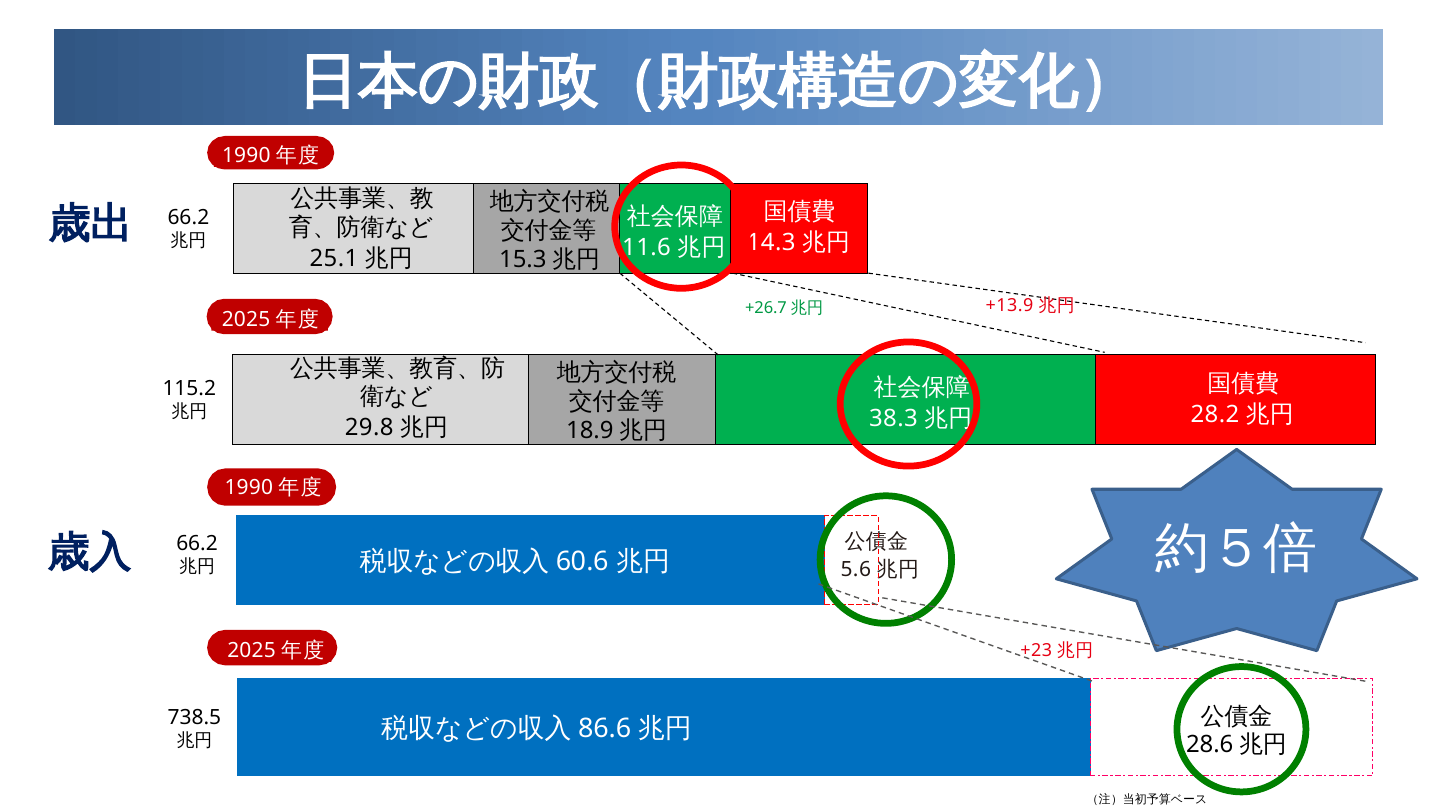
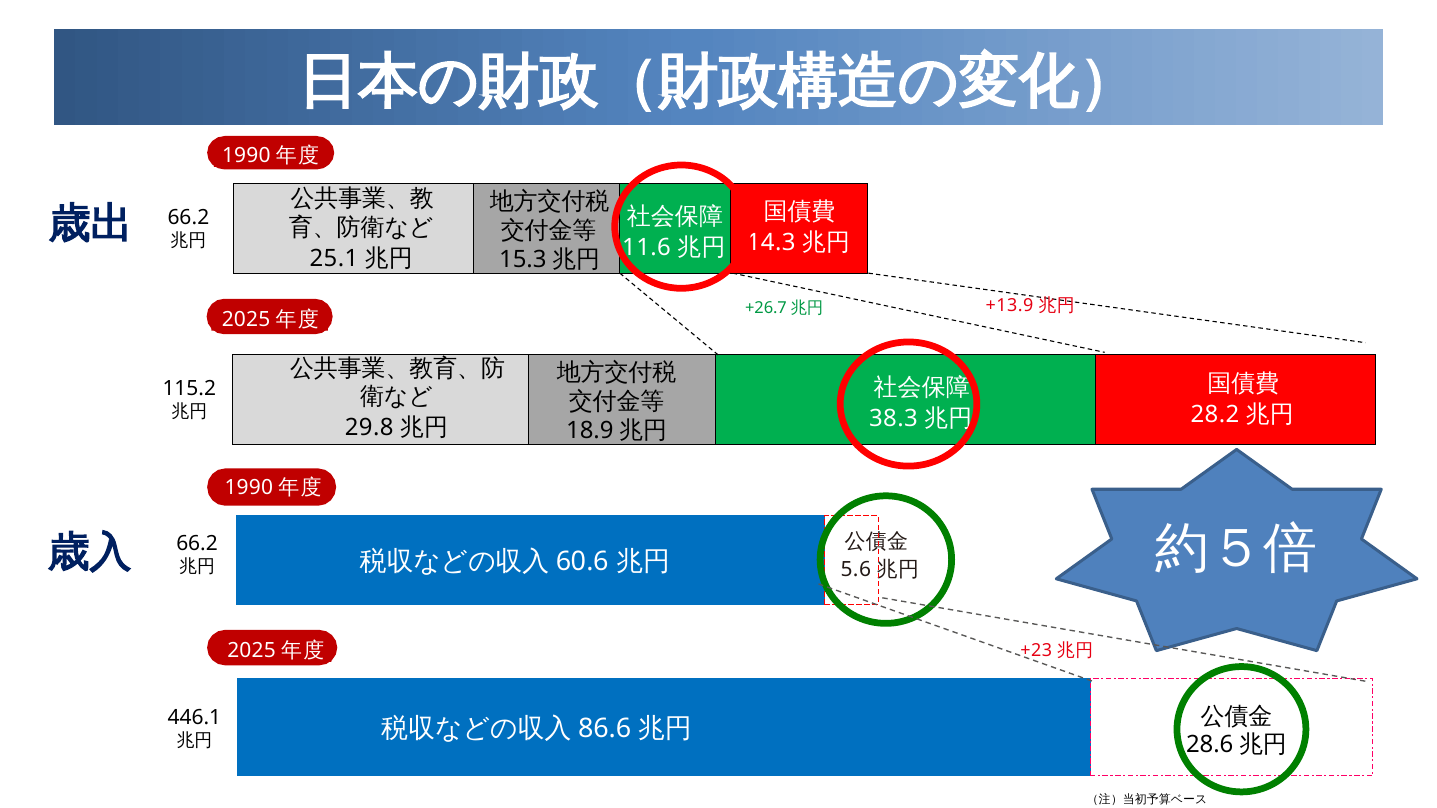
738.5: 738.5 -> 446.1
